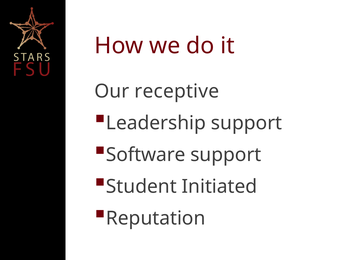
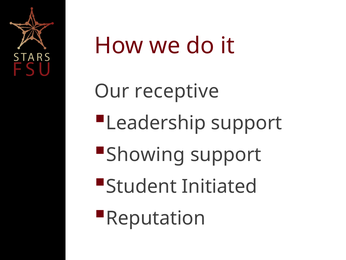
Software: Software -> Showing
